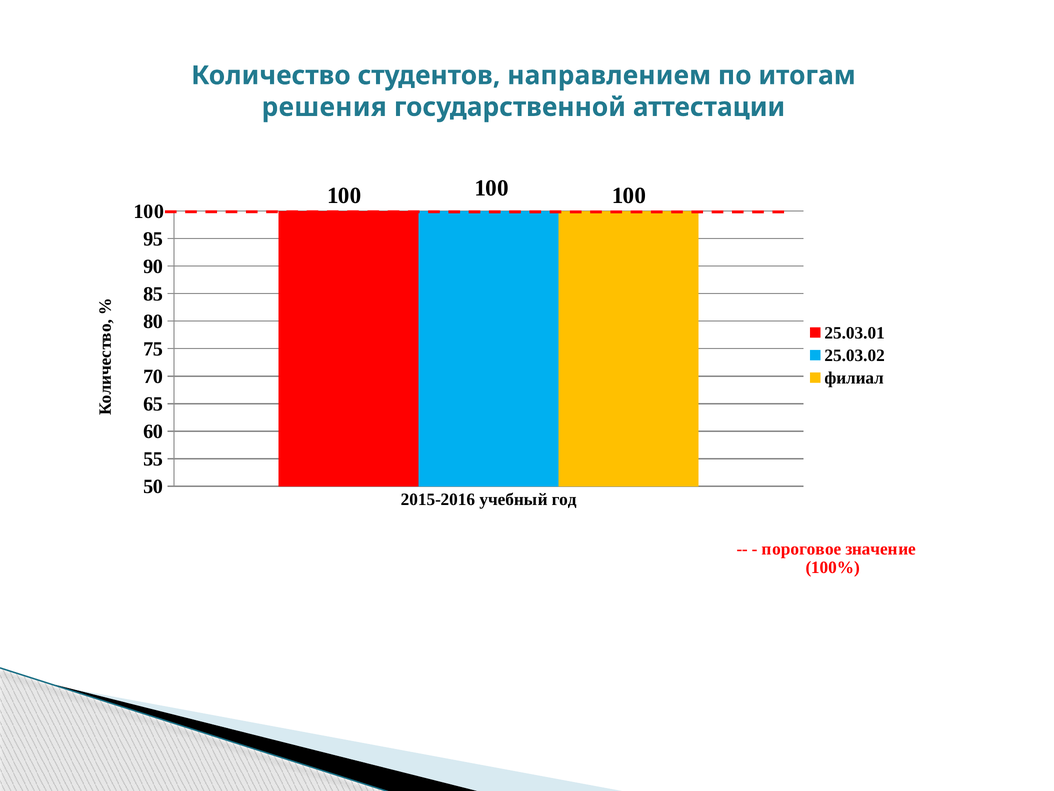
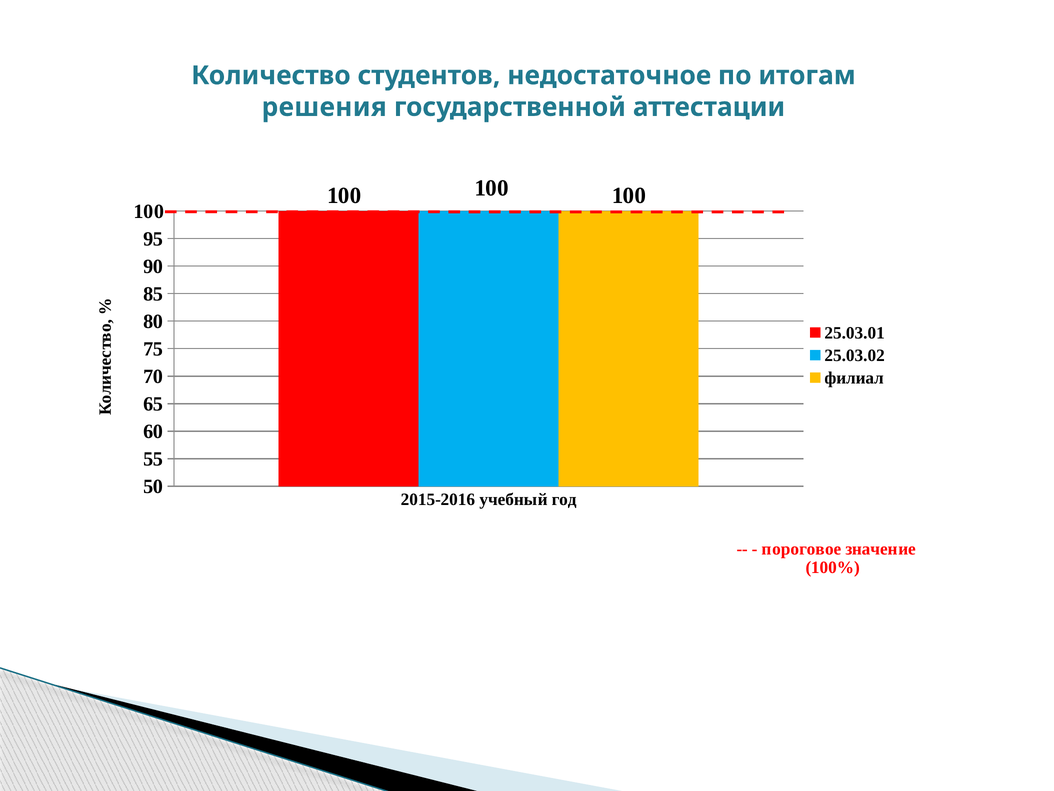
направлением: направлением -> недостаточное
